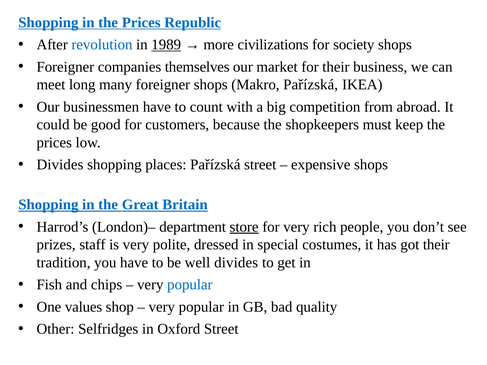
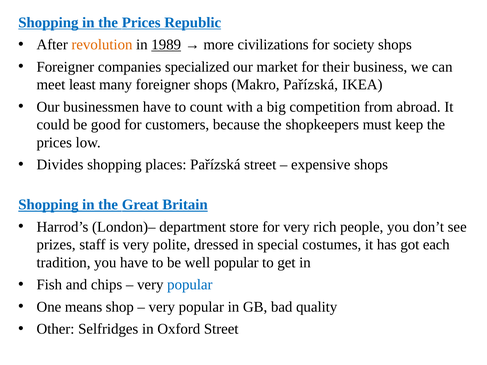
revolution colour: blue -> orange
themselves: themselves -> specialized
long: long -> least
store underline: present -> none
got their: their -> each
well divides: divides -> popular
values: values -> means
